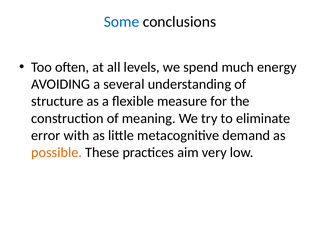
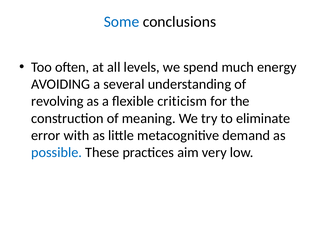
structure: structure -> revolving
measure: measure -> criticism
possible colour: orange -> blue
